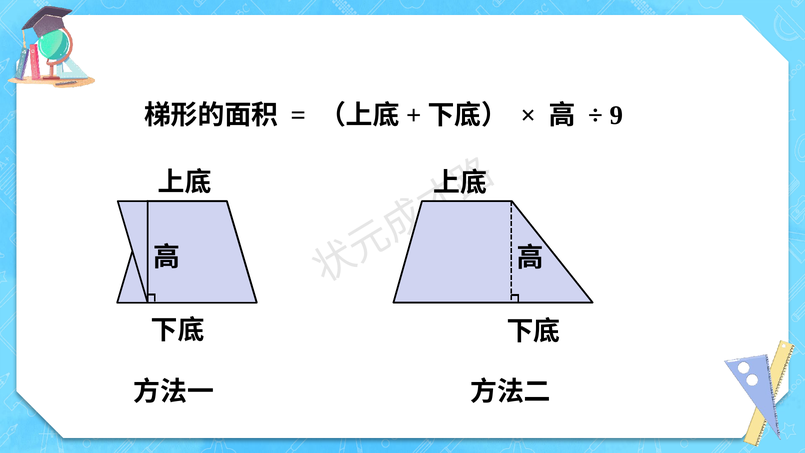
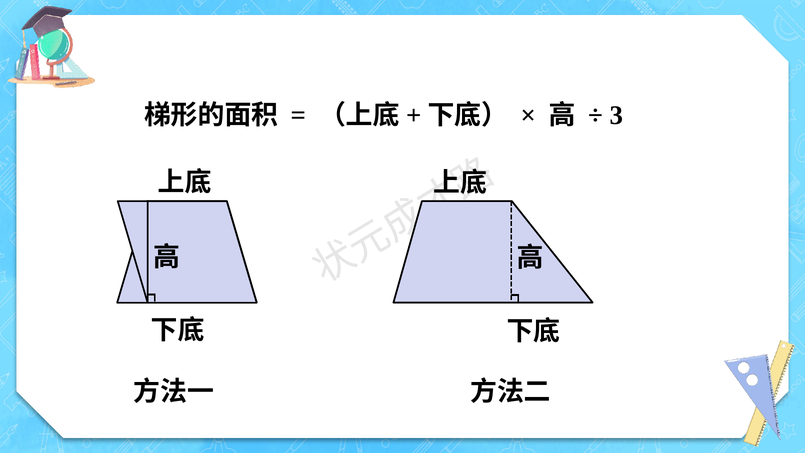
9: 9 -> 3
